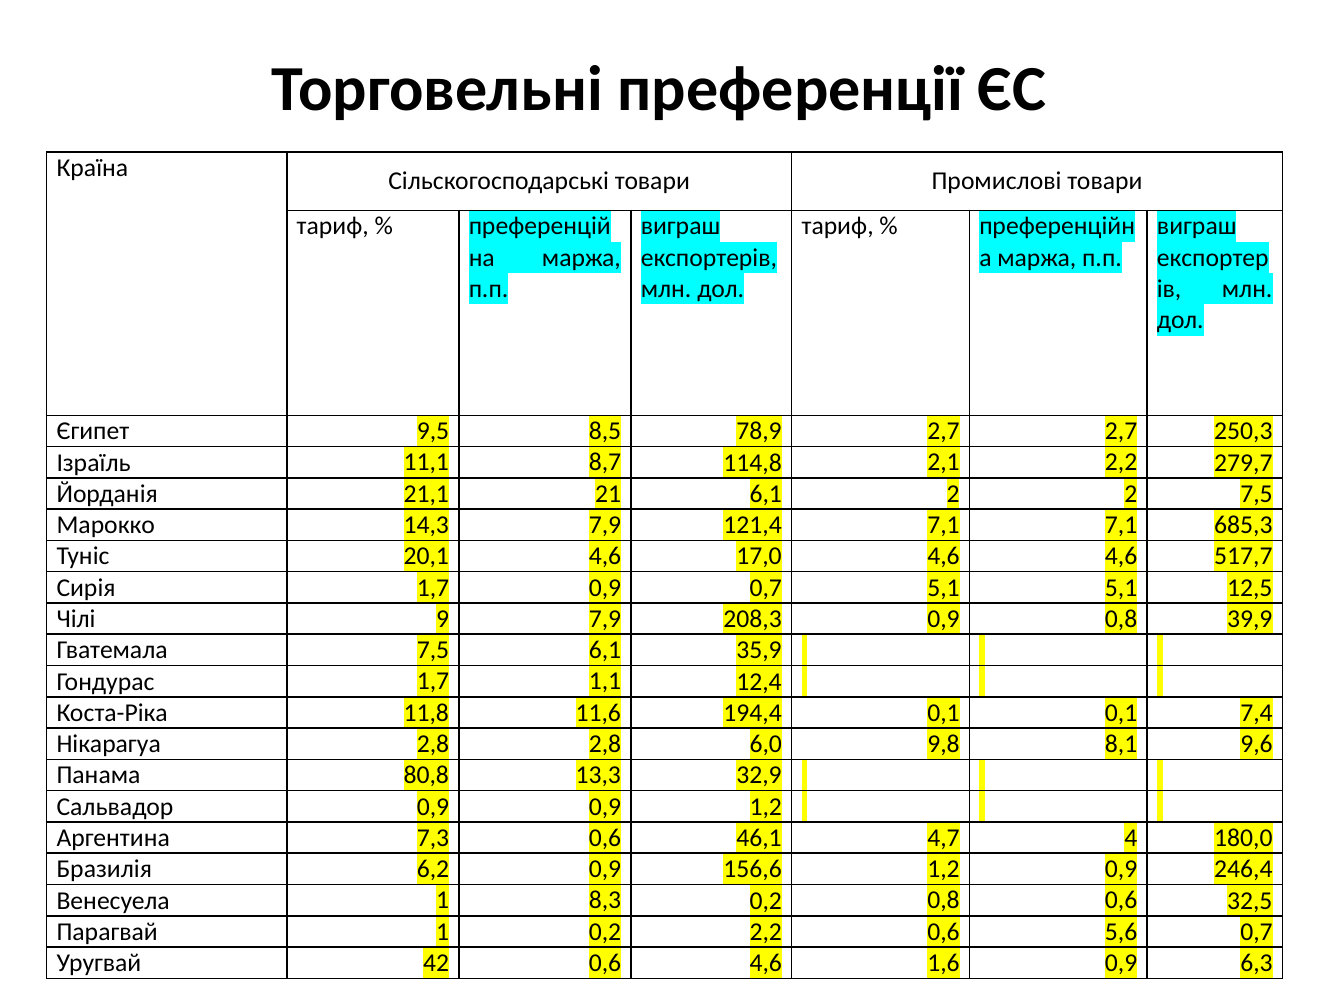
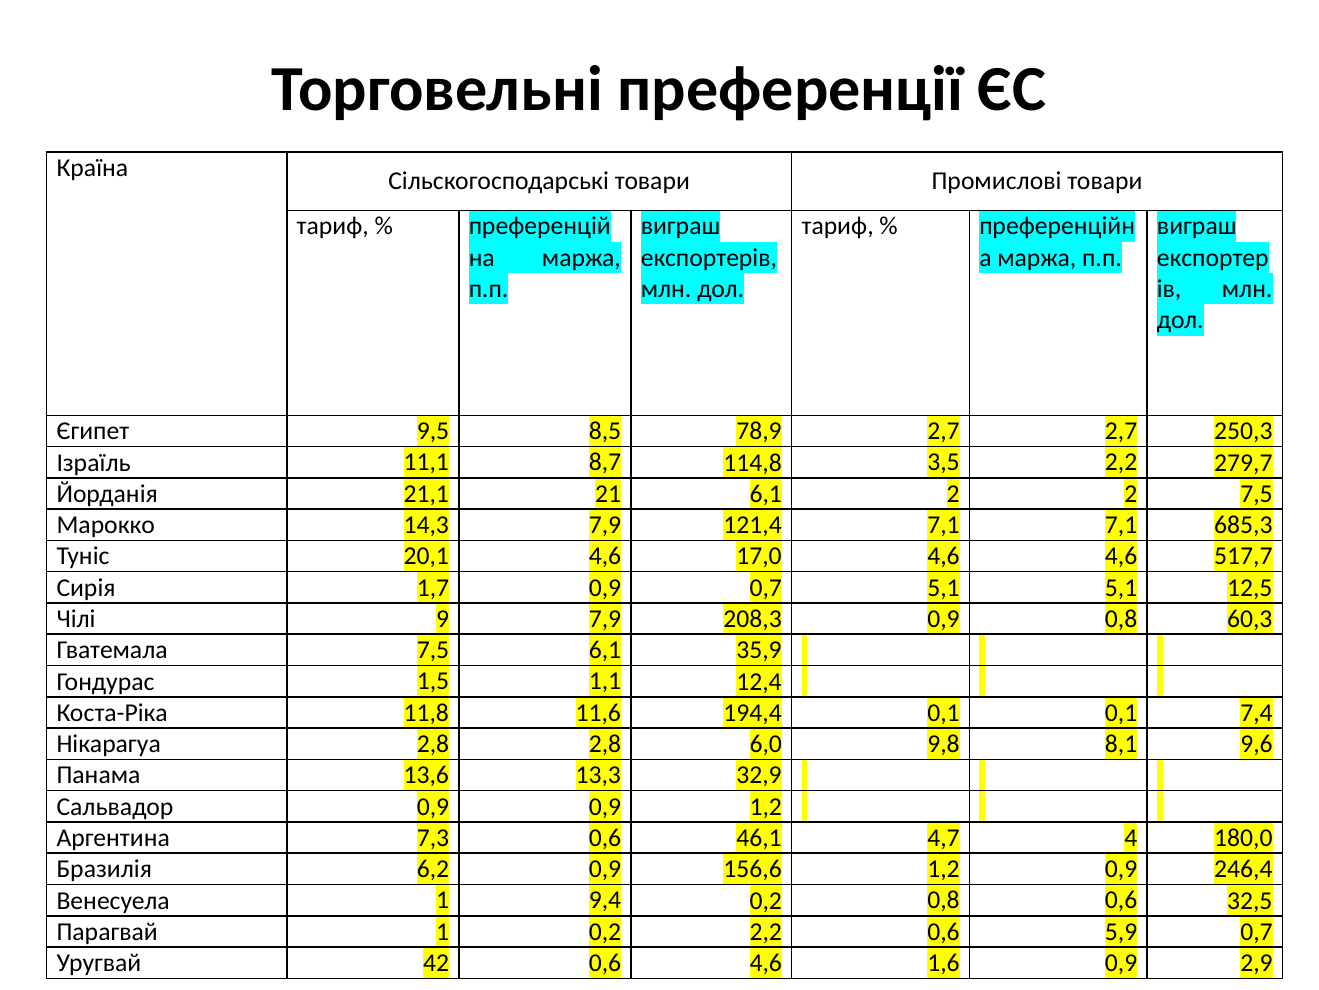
2,1: 2,1 -> 3,5
39,9: 39,9 -> 60,3
Гондурас 1,7: 1,7 -> 1,5
80,8: 80,8 -> 13,6
8,3: 8,3 -> 9,4
5,6: 5,6 -> 5,9
6,3: 6,3 -> 2,9
